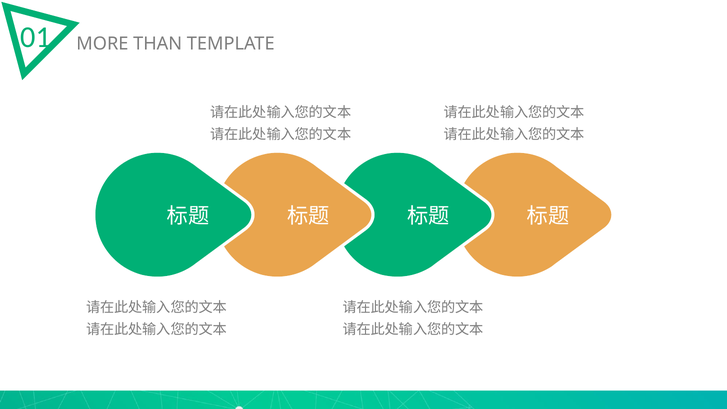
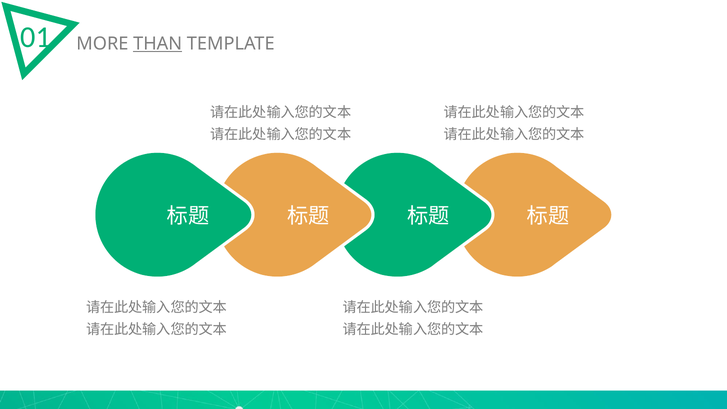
THAN underline: none -> present
